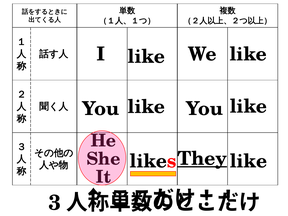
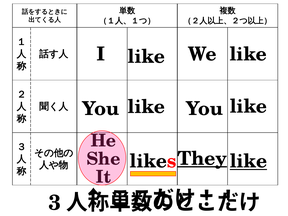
like at (248, 161) underline: none -> present
